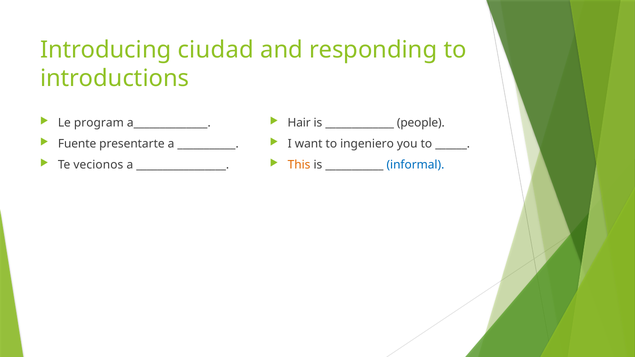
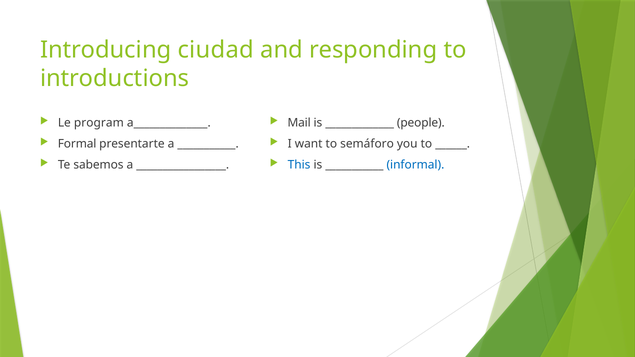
Hair: Hair -> Mail
Fuente: Fuente -> Formal
ingeniero: ingeniero -> semáforo
vecionos: vecionos -> sabemos
This colour: orange -> blue
